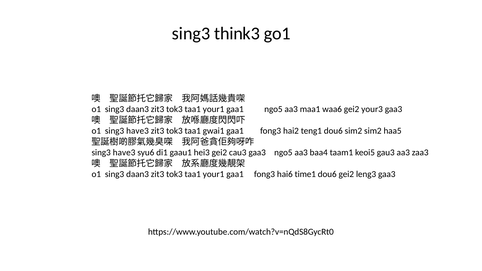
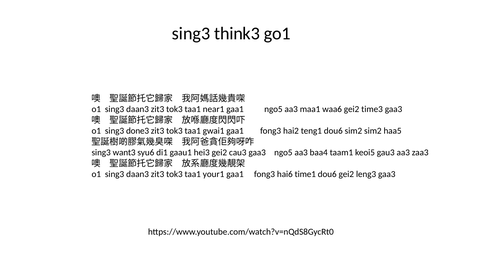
your1 at (214, 109): your1 -> near1
your3: your3 -> time3
o1 sing3 have3: have3 -> done3
have3 at (124, 153): have3 -> want3
